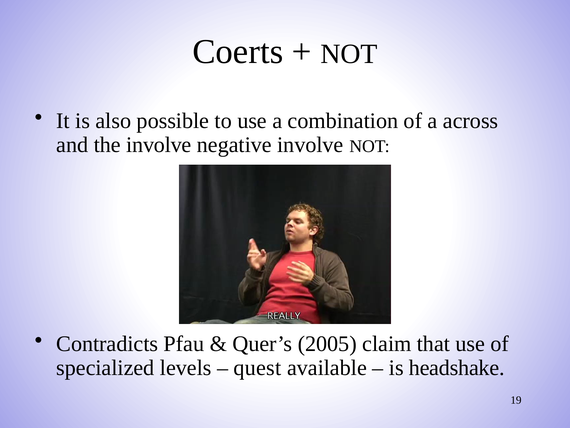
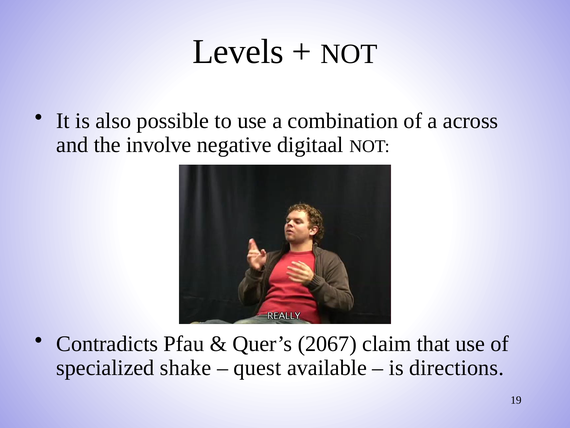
Coerts: Coerts -> Levels
negative involve: involve -> digitaal
2005: 2005 -> 2067
levels: levels -> shake
headshake: headshake -> directions
